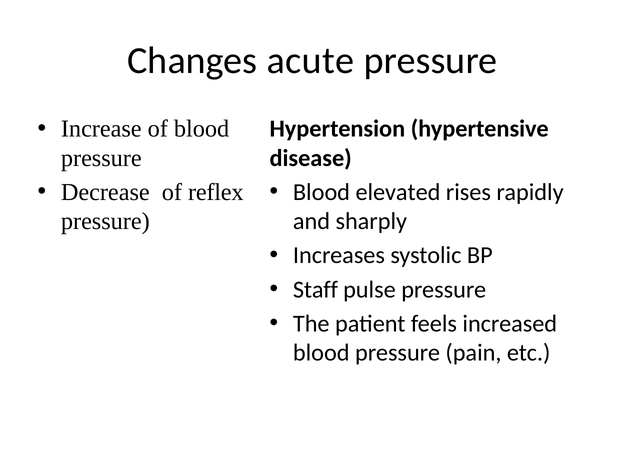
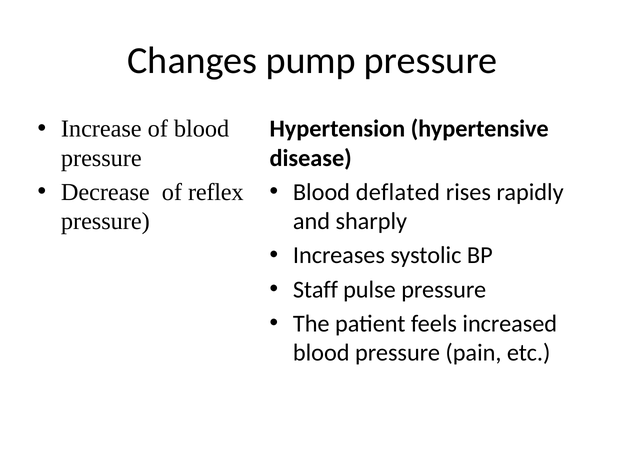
acute: acute -> pump
elevated: elevated -> deflated
